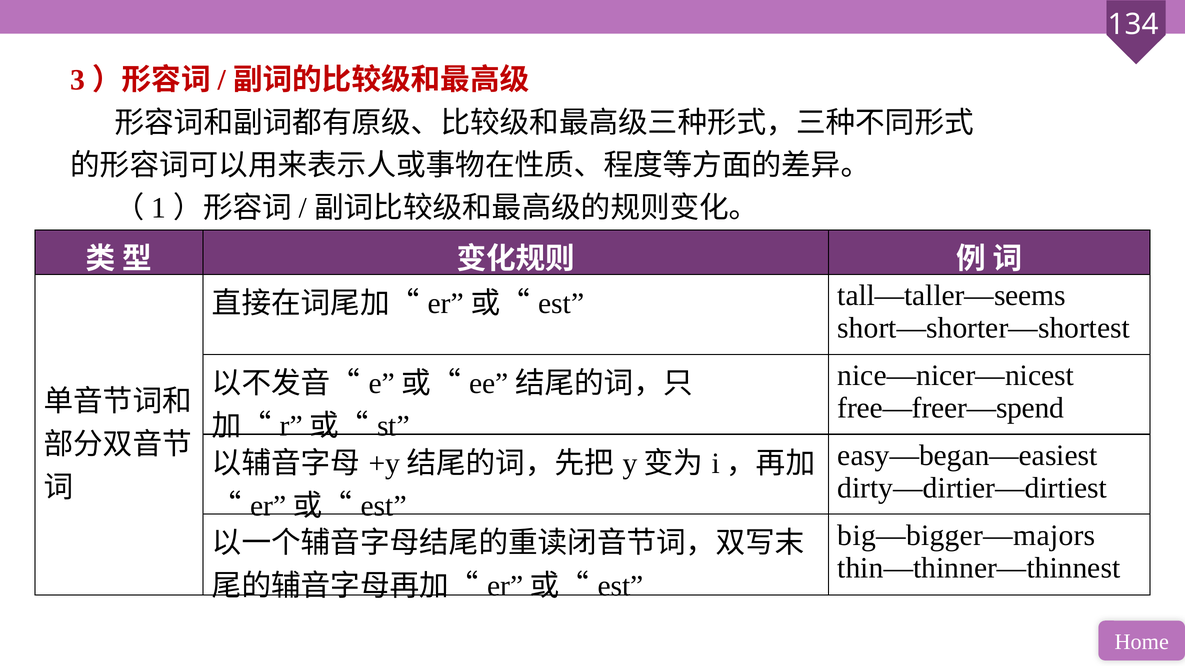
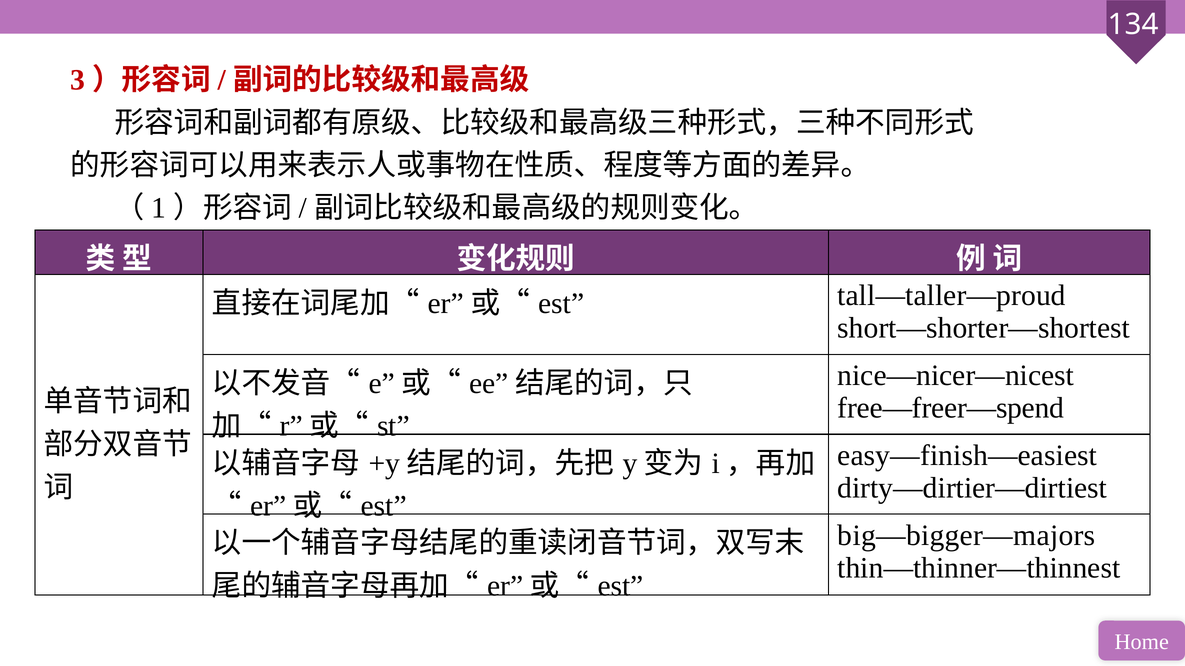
tall—taller—seems: tall—taller—seems -> tall—taller—proud
easy—began—easiest: easy—began—easiest -> easy—finish—easiest
